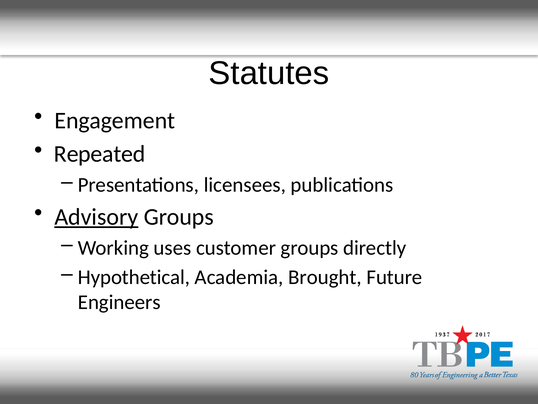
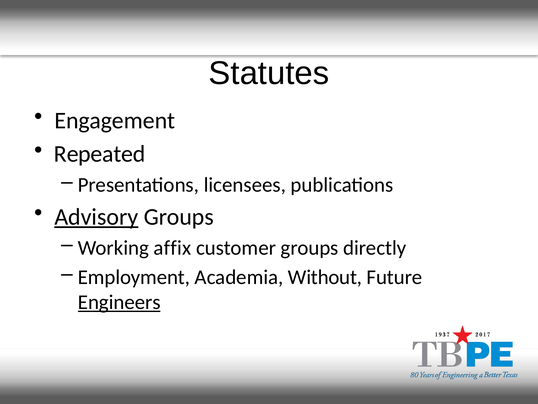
uses: uses -> affix
Hypothetical: Hypothetical -> Employment
Brought: Brought -> Without
Engineers underline: none -> present
